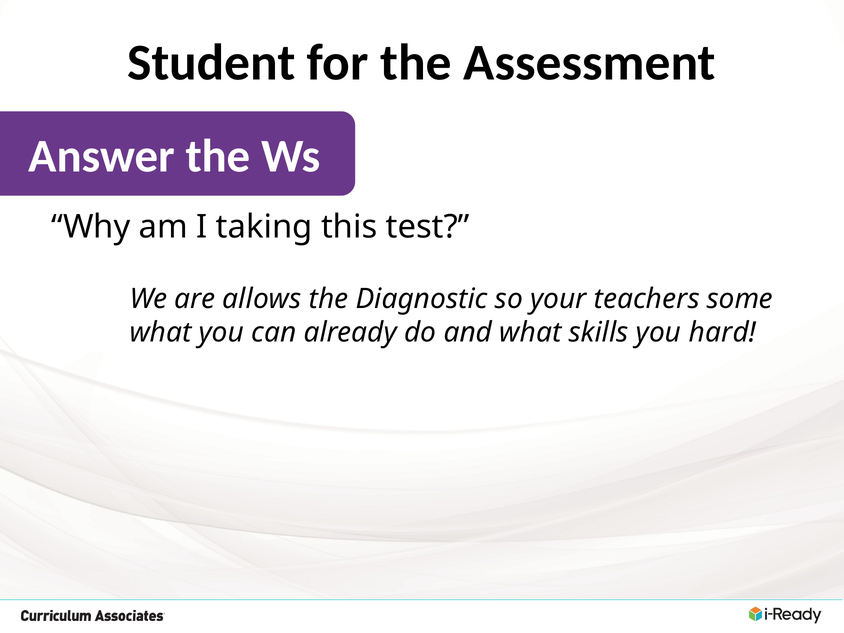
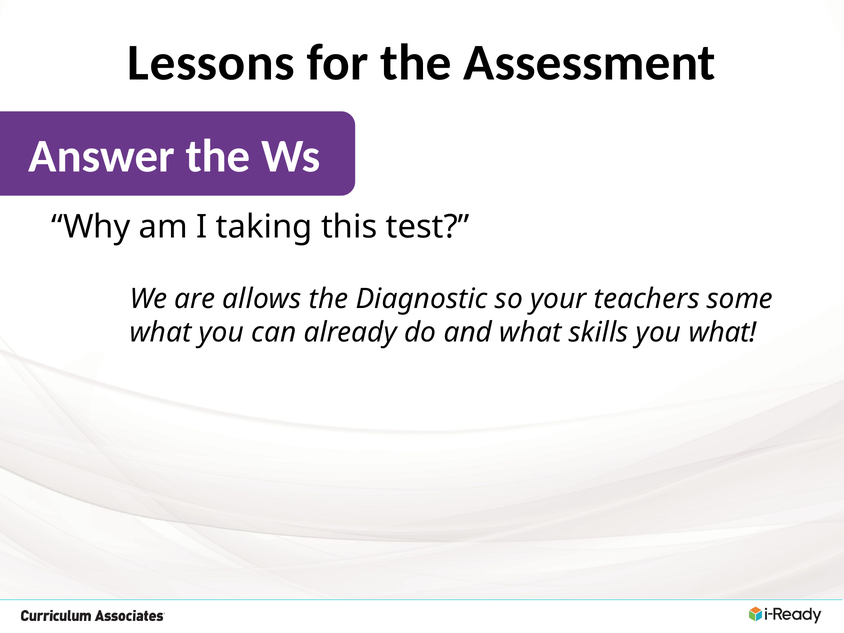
Student: Student -> Lessons
you hard: hard -> what
